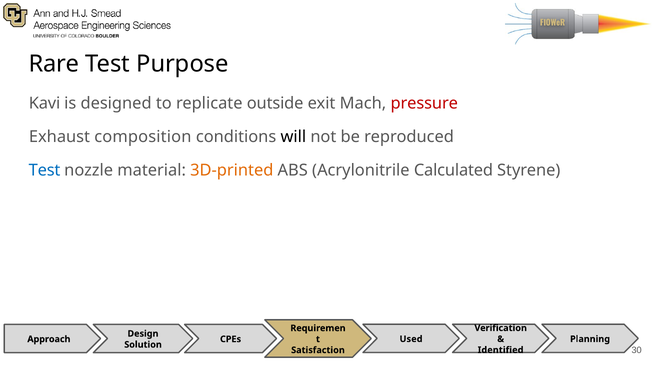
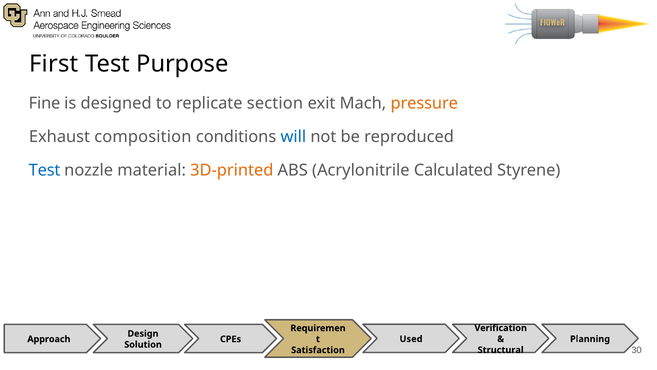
Rare: Rare -> First
Kavi: Kavi -> Fine
outside: outside -> section
pressure colour: red -> orange
will colour: black -> blue
Identified: Identified -> Structural
